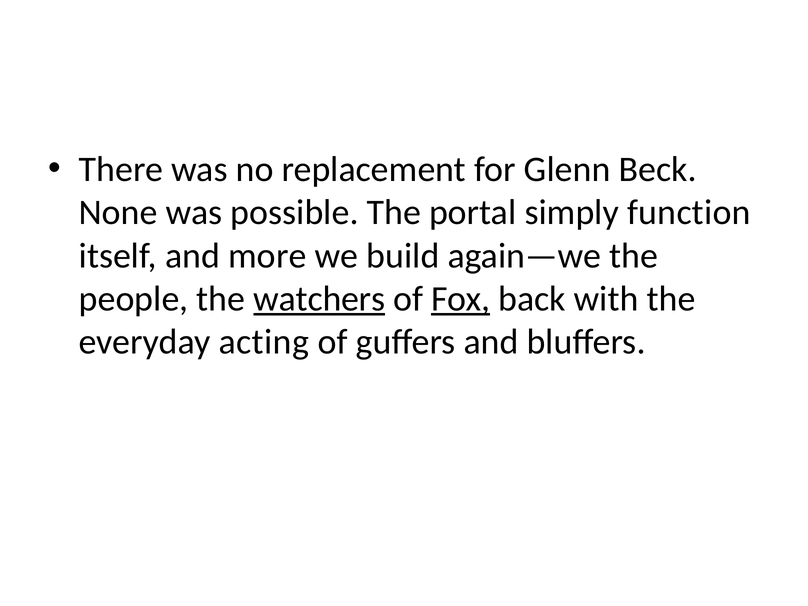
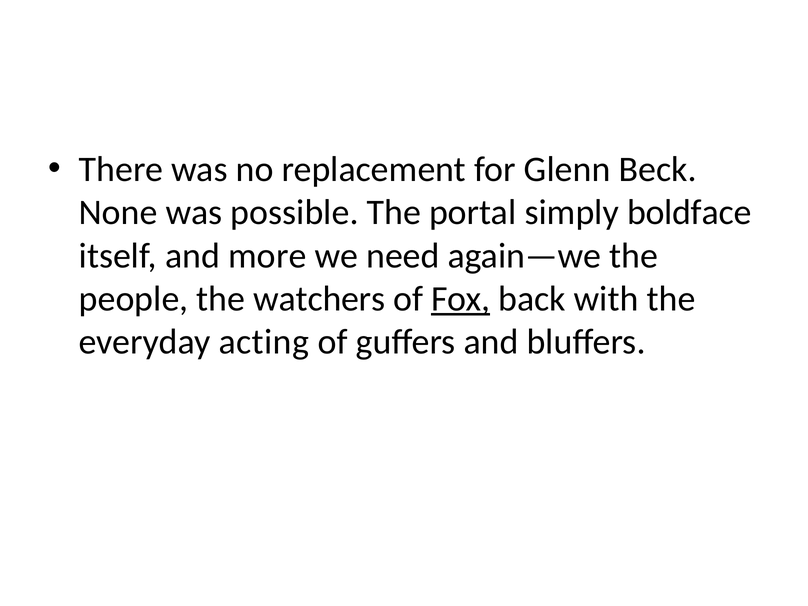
function: function -> boldface
build: build -> need
watchers underline: present -> none
